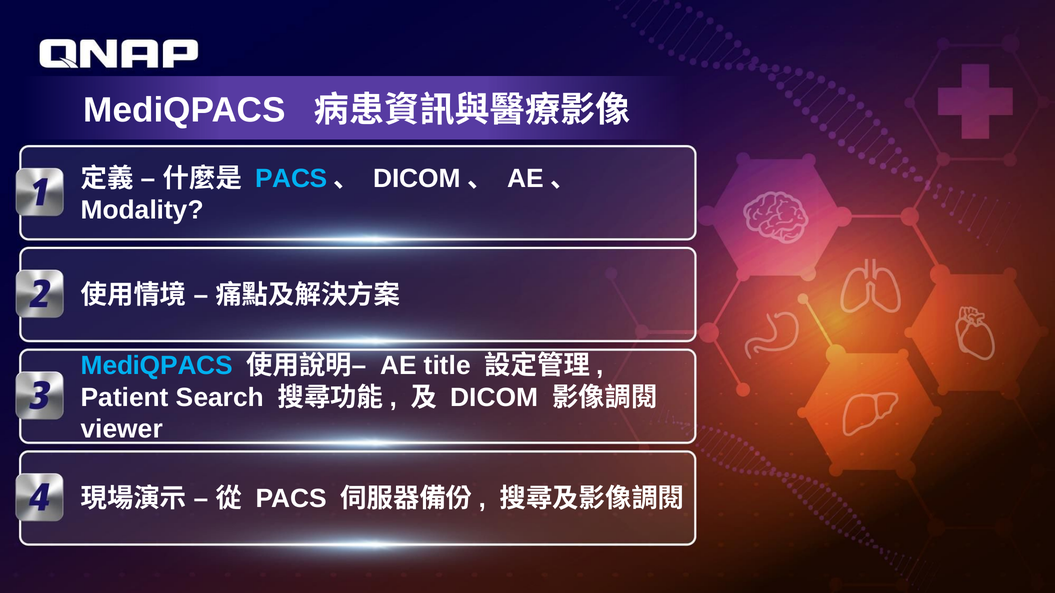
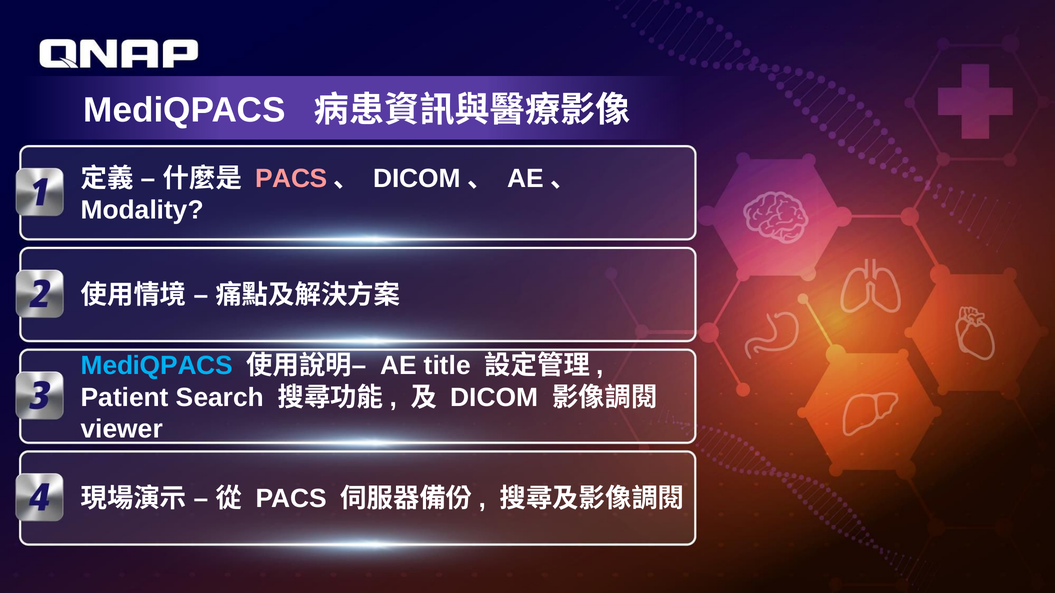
PACS at (291, 178) colour: light blue -> pink
